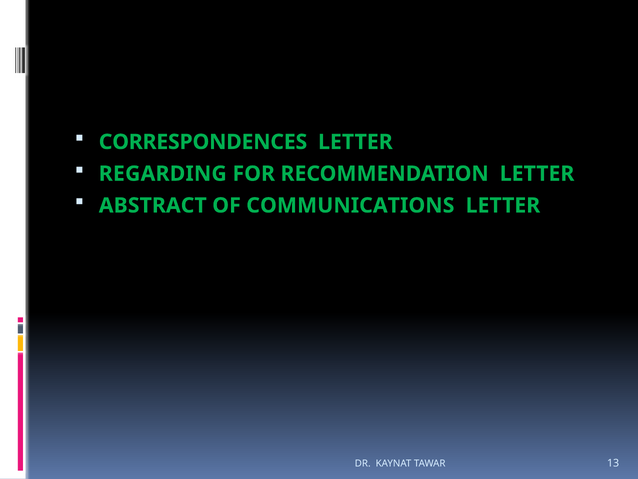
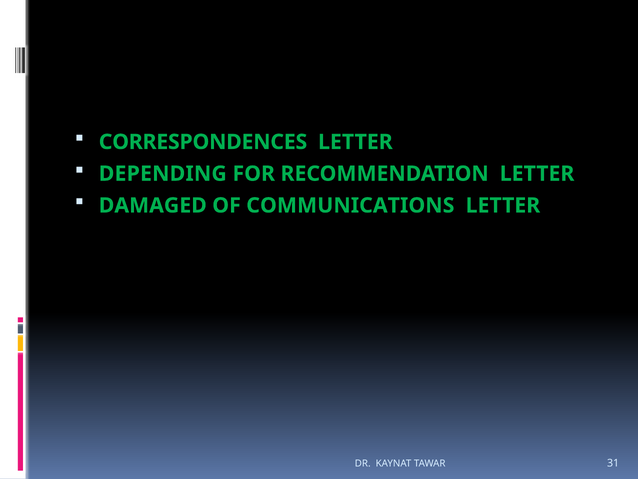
REGARDING: REGARDING -> DEPENDING
ABSTRACT: ABSTRACT -> DAMAGED
13: 13 -> 31
